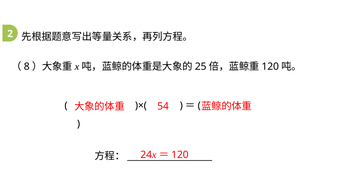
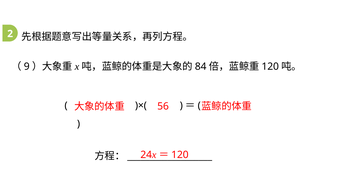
8: 8 -> 9
25: 25 -> 84
54: 54 -> 56
